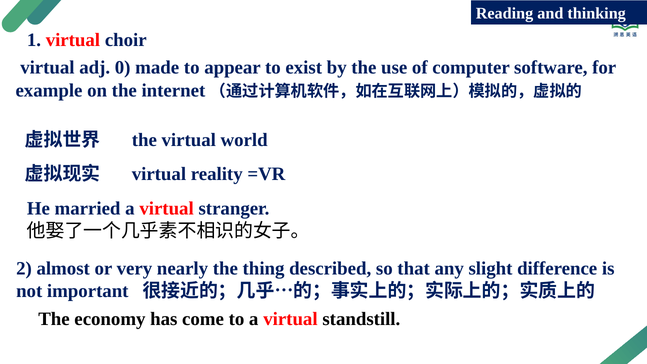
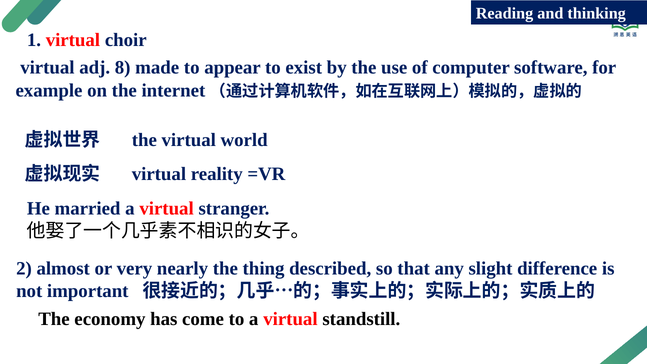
0: 0 -> 8
